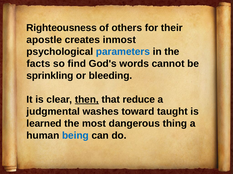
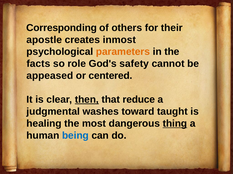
Righteousness: Righteousness -> Corresponding
parameters colour: blue -> orange
find: find -> role
words: words -> safety
sprinkling: sprinkling -> appeased
bleeding: bleeding -> centered
learned: learned -> healing
thing underline: none -> present
